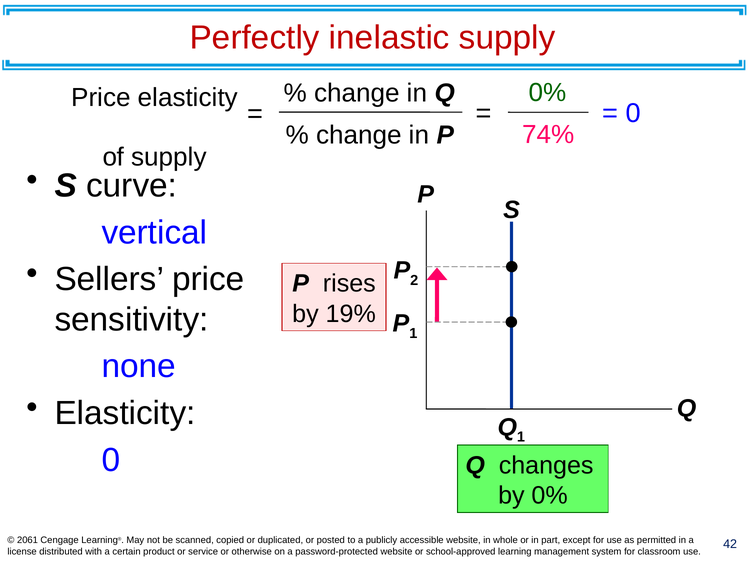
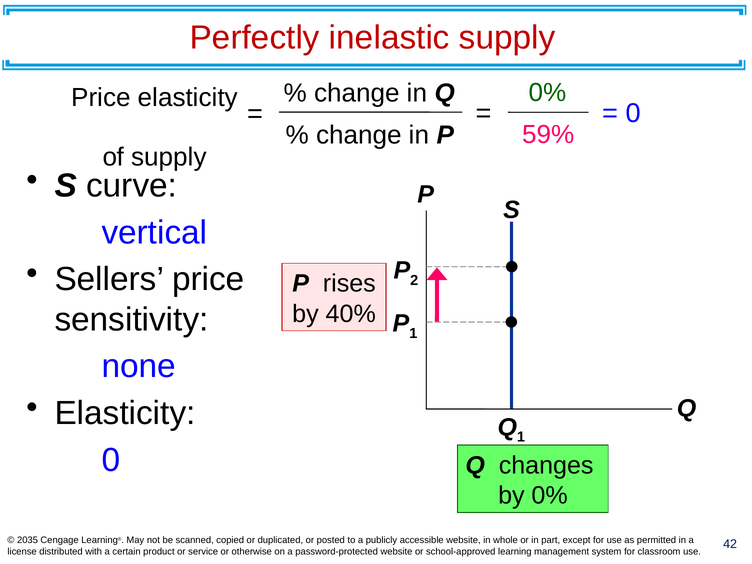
74%: 74% -> 59%
19%: 19% -> 40%
2061: 2061 -> 2035
